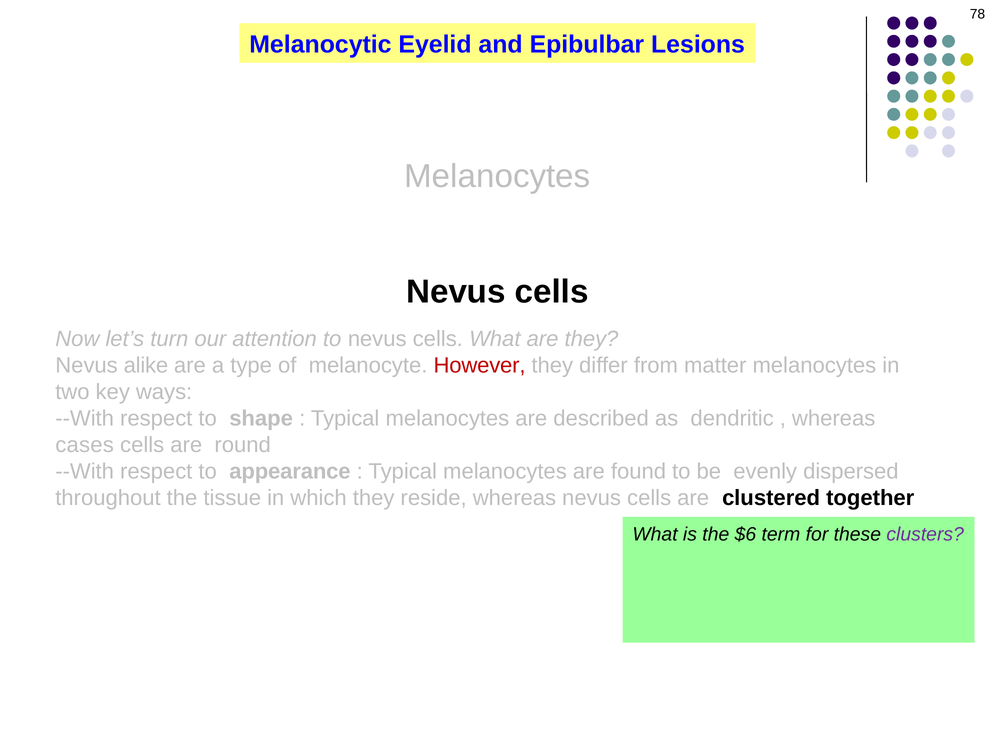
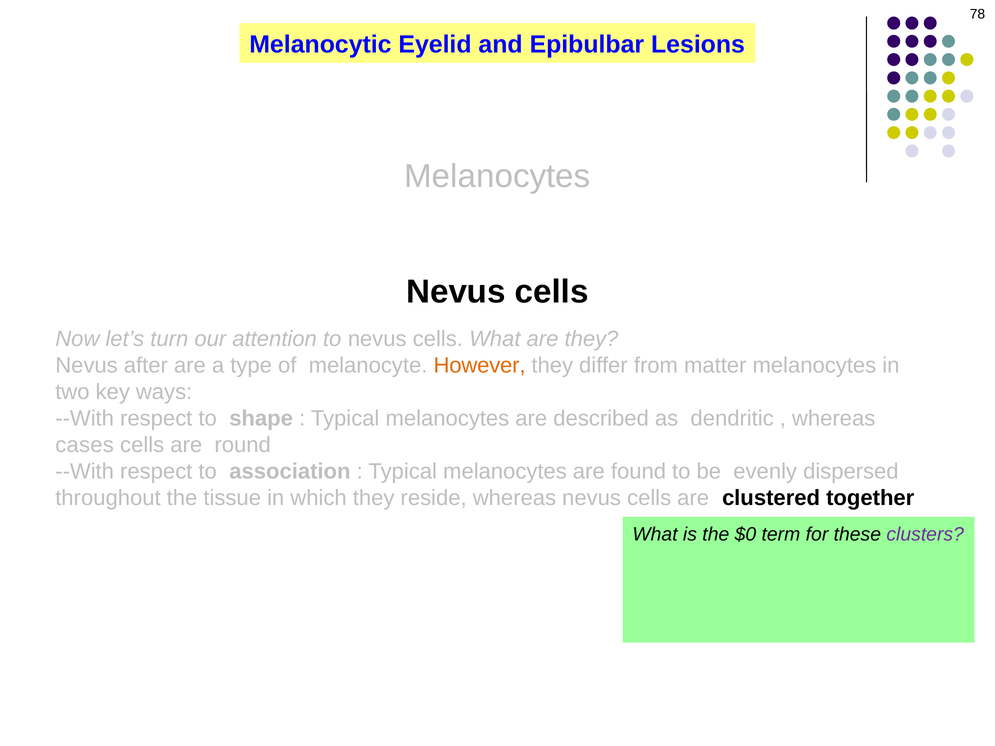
alike: alike -> after
However colour: red -> orange
appearance: appearance -> association
$6: $6 -> $0
